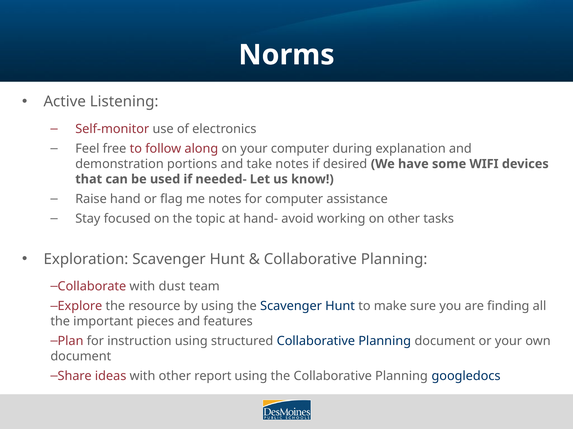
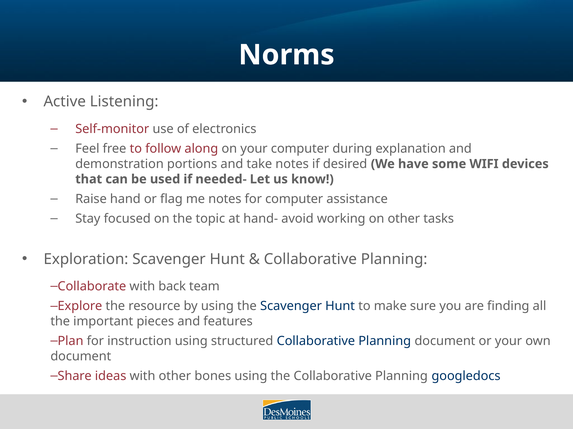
dust: dust -> back
report: report -> bones
